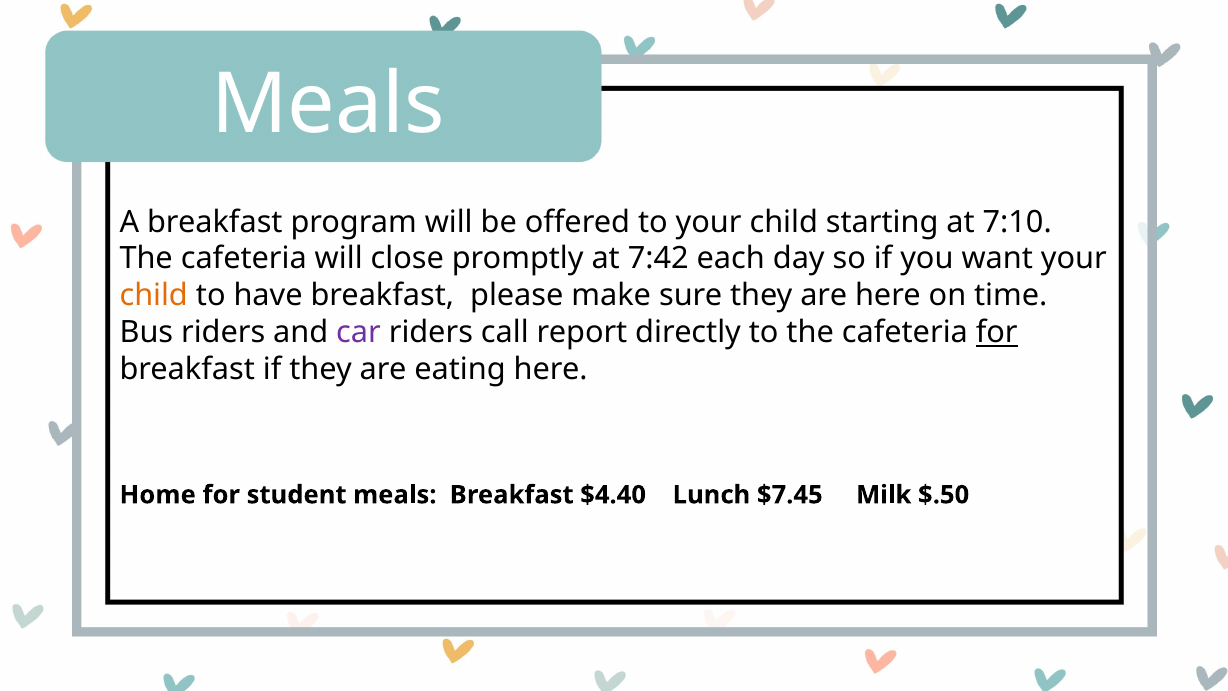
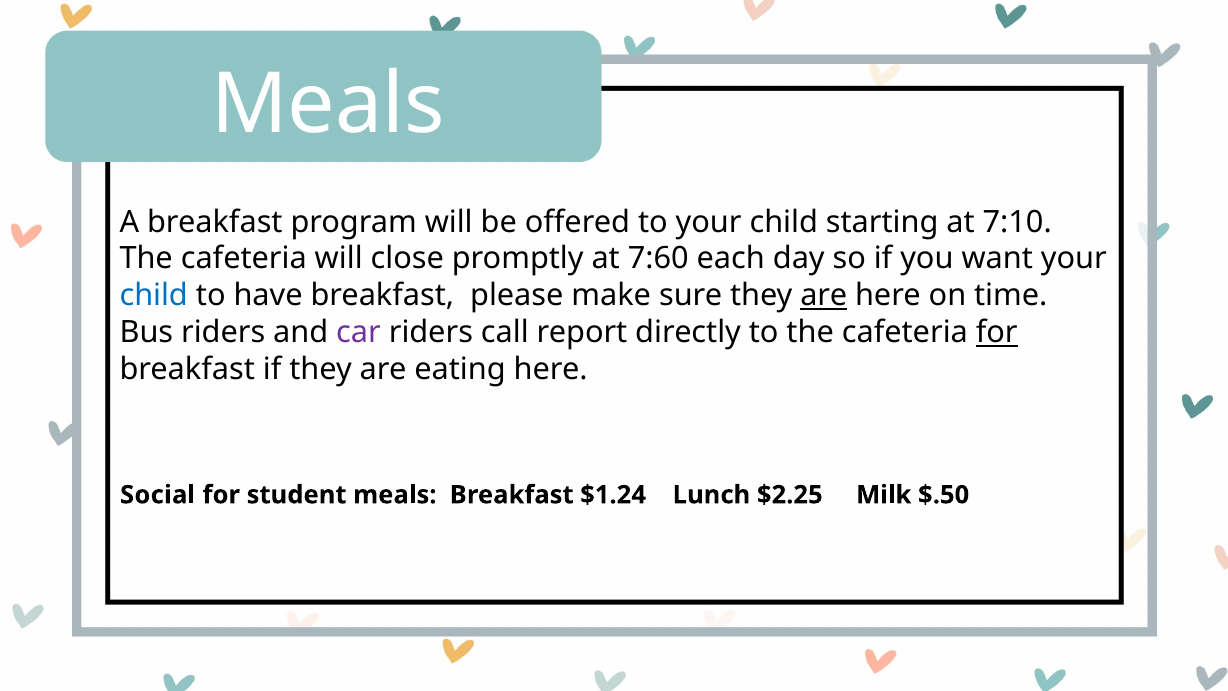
7:42: 7:42 -> 7:60
child at (154, 296) colour: orange -> blue
are at (824, 296) underline: none -> present
Home: Home -> Social
$4.40: $4.40 -> $1.24
$7.45: $7.45 -> $2.25
